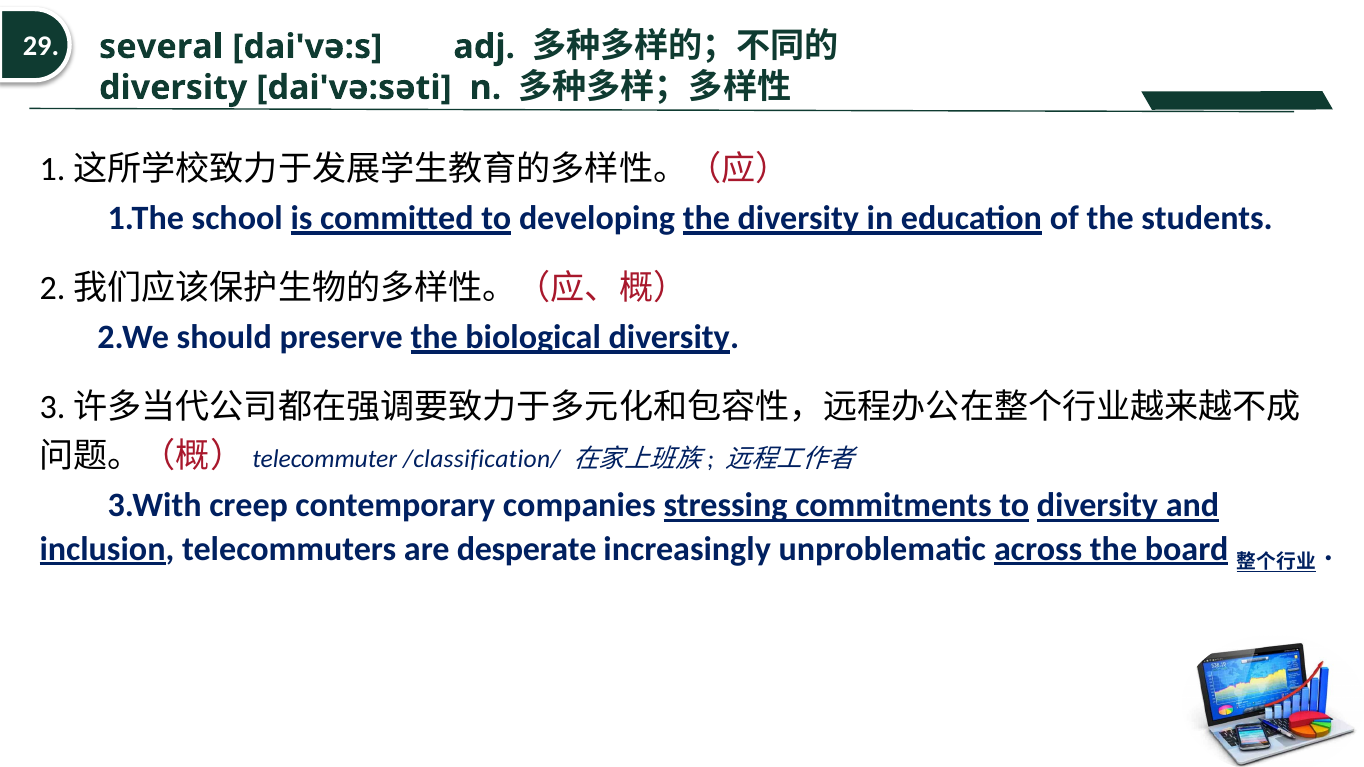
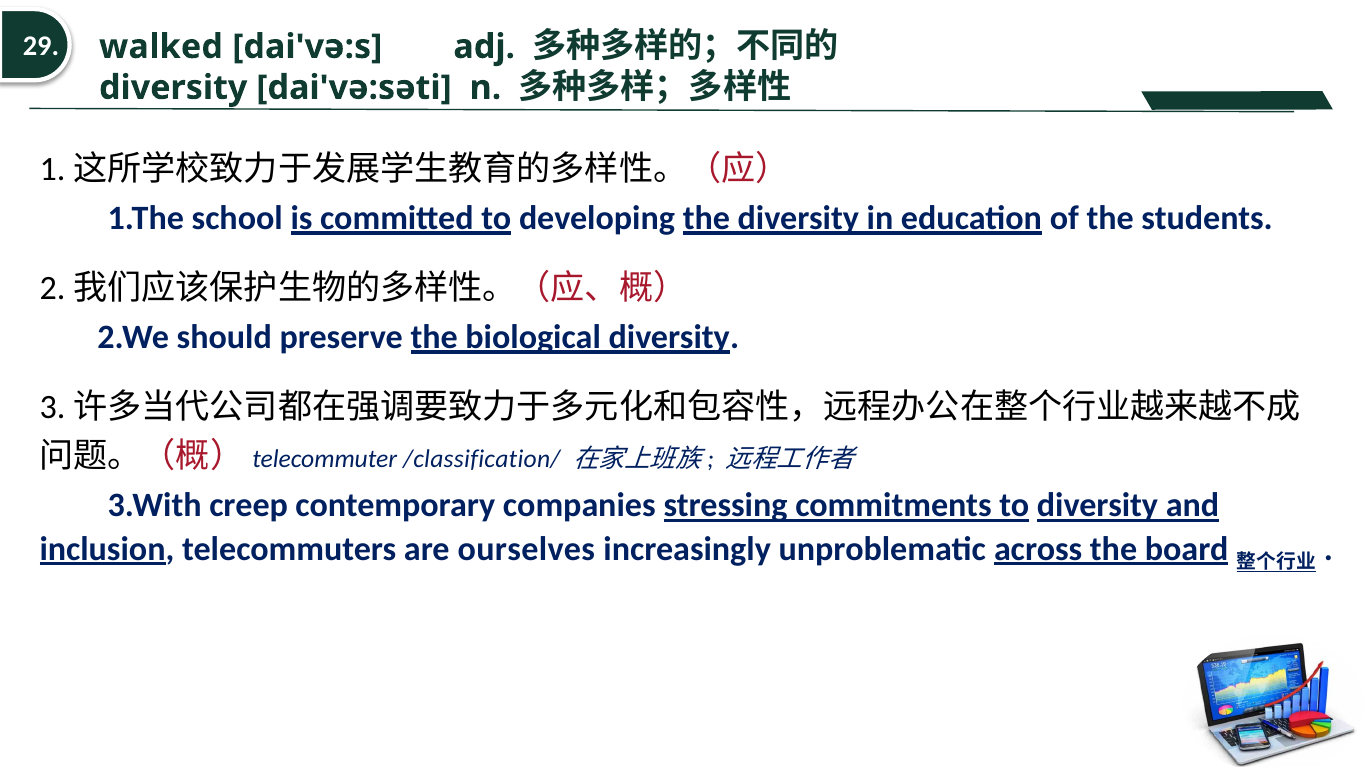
several: several -> walked
desperate: desperate -> ourselves
